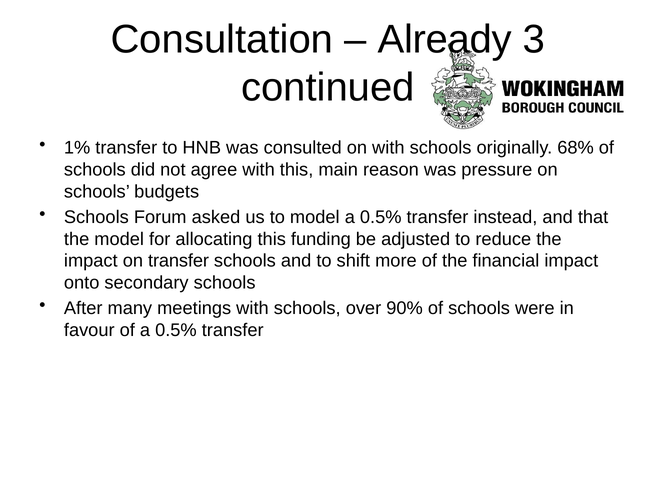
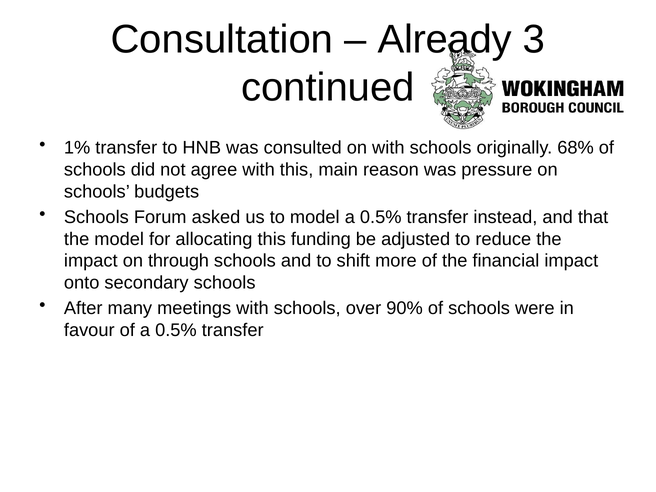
on transfer: transfer -> through
